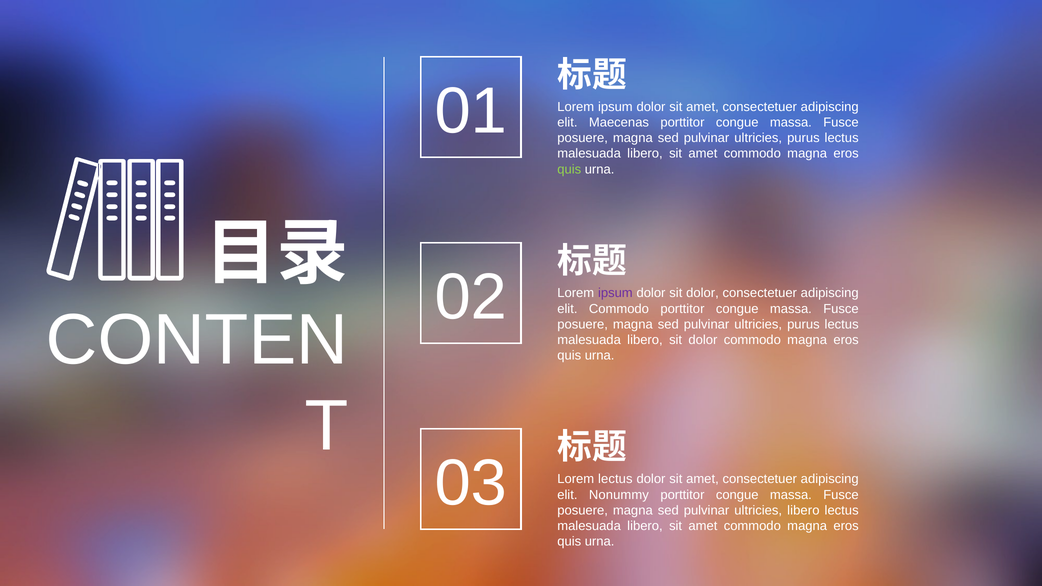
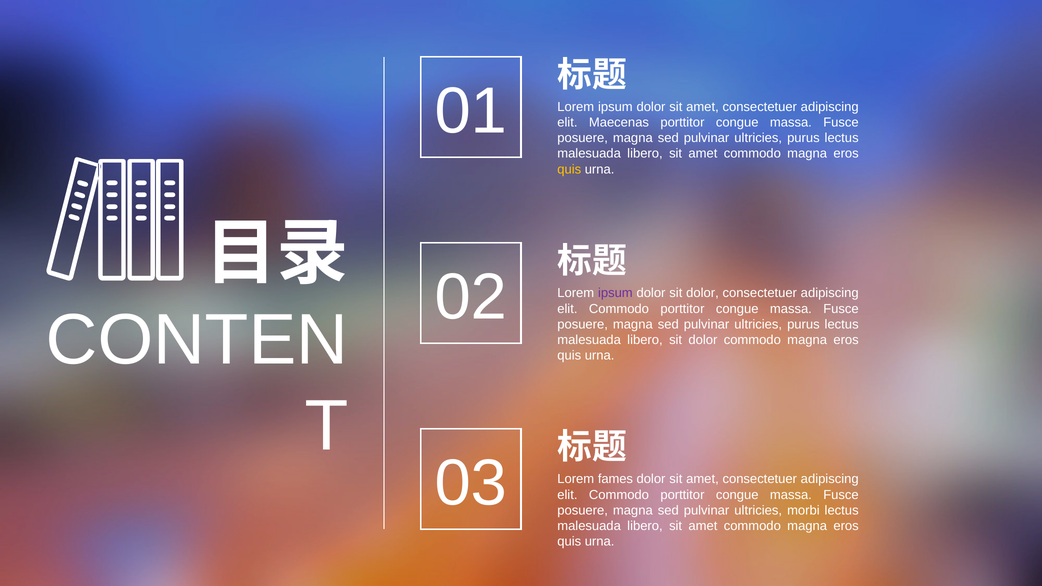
quis at (569, 169) colour: light green -> yellow
Lorem lectus: lectus -> fames
Nonummy at (619, 495): Nonummy -> Commodo
ultricies libero: libero -> morbi
